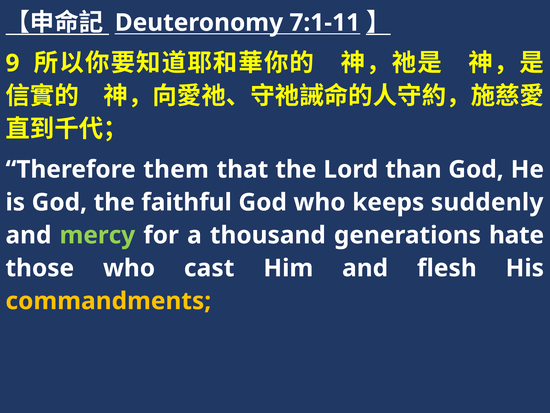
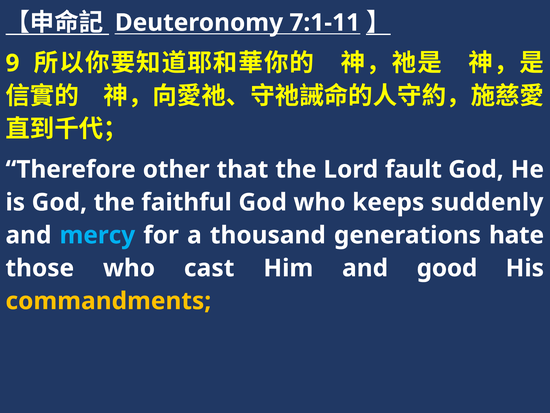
them: them -> other
than: than -> fault
mercy colour: light green -> light blue
flesh: flesh -> good
